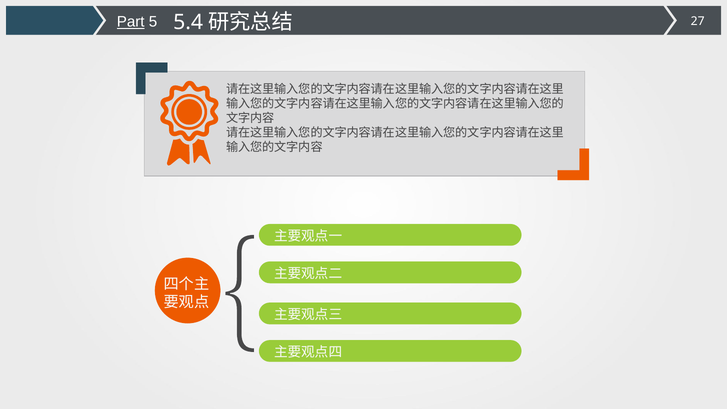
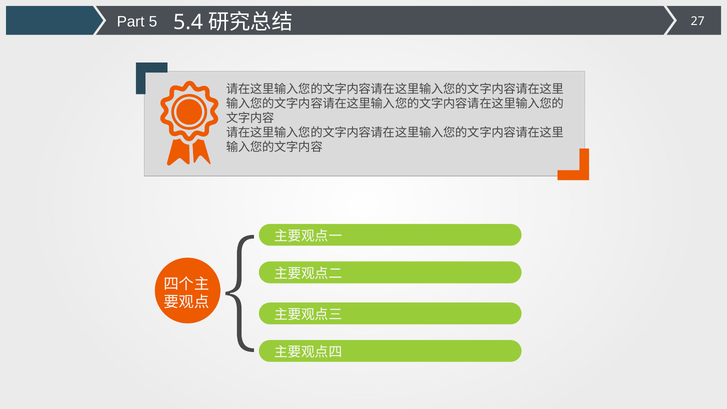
Part underline: present -> none
